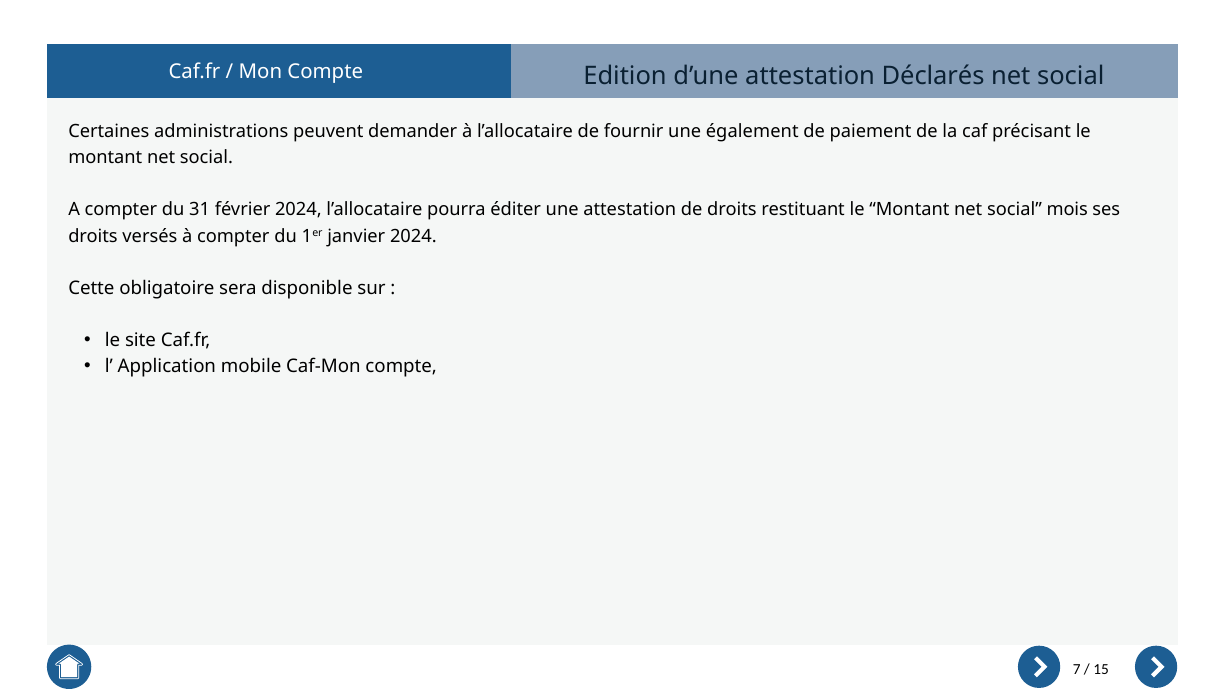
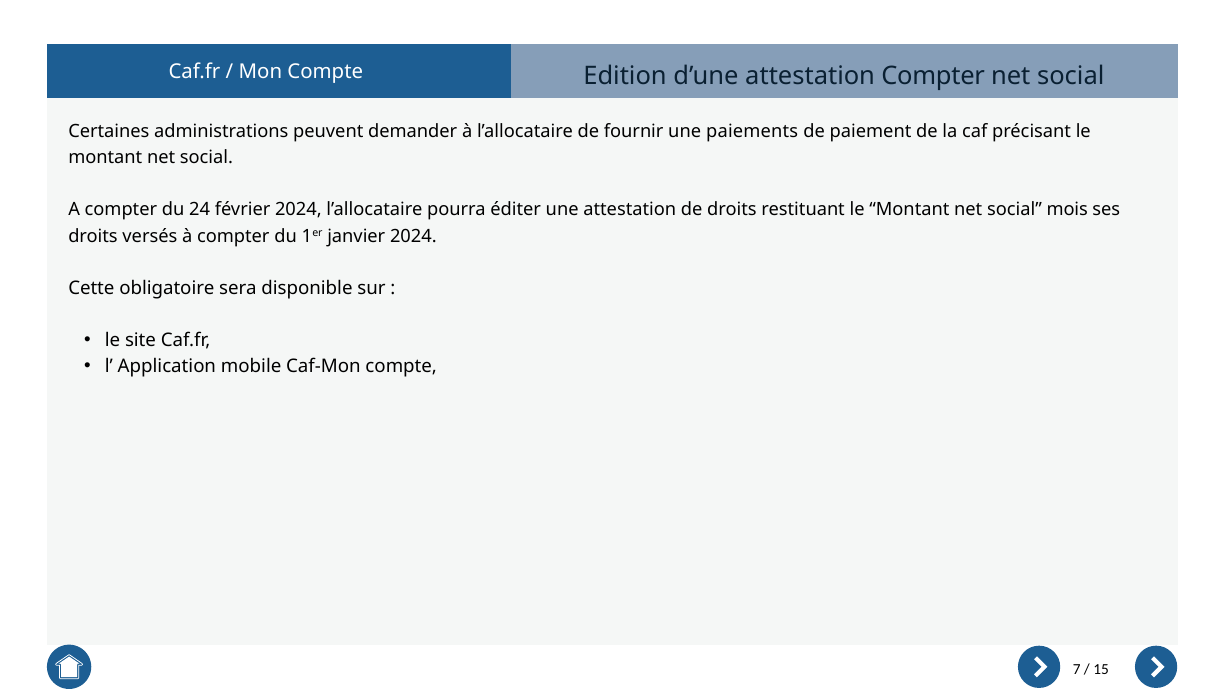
attestation Déclarés: Déclarés -> Compter
également: également -> paiements
31: 31 -> 24
